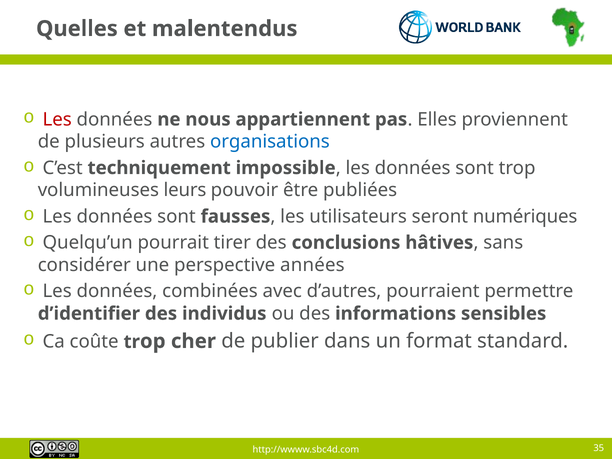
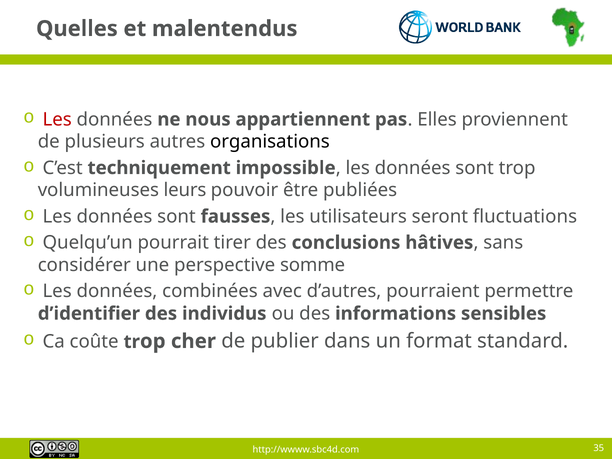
organisations colour: blue -> black
numériques: numériques -> fluctuations
années: années -> somme
